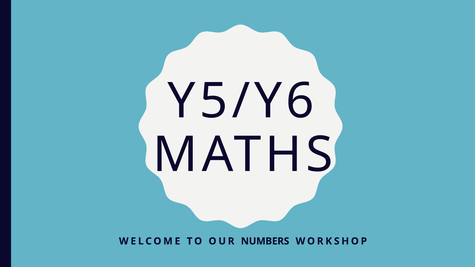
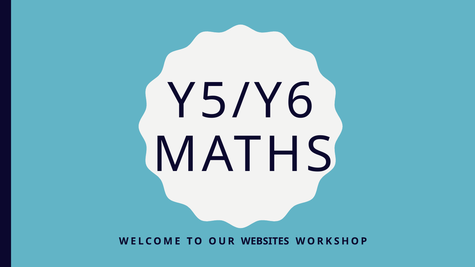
NUMBERS: NUMBERS -> WEBSITES
